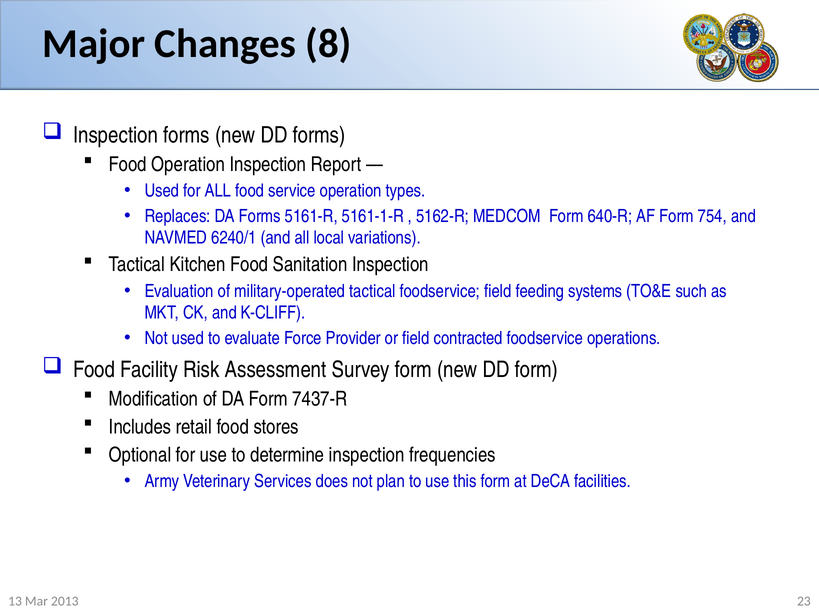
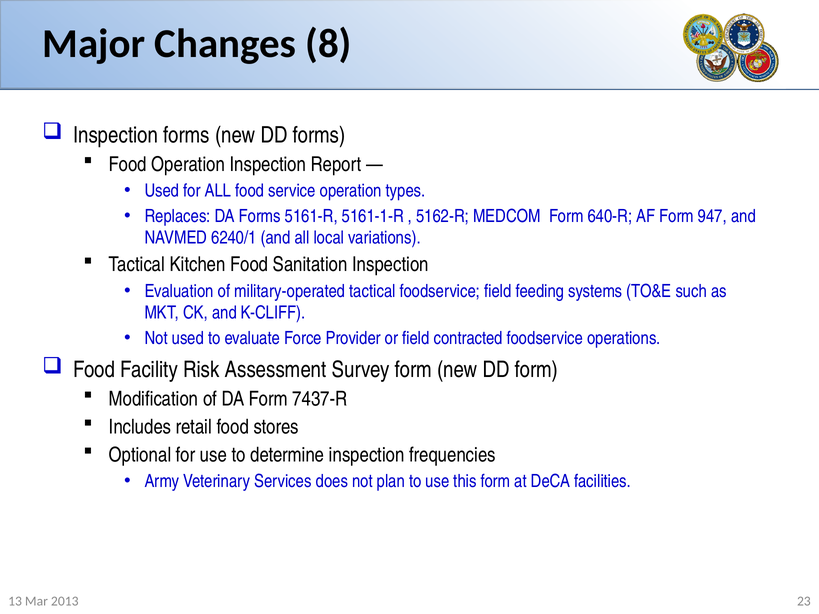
754: 754 -> 947
